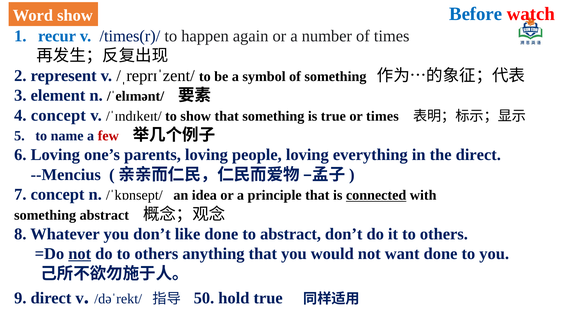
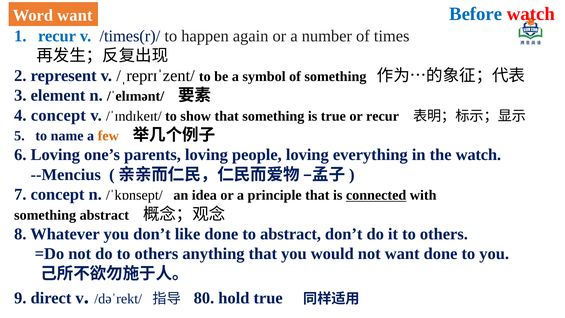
Word show: show -> want
or times: times -> recur
few colour: red -> orange
the direct: direct -> watch
not at (80, 254) underline: present -> none
50: 50 -> 80
